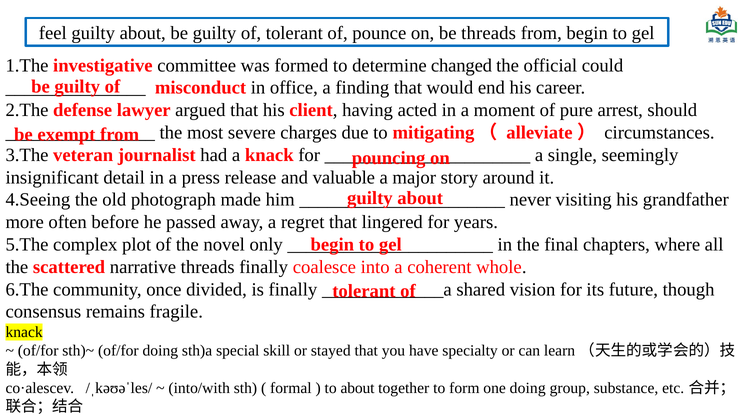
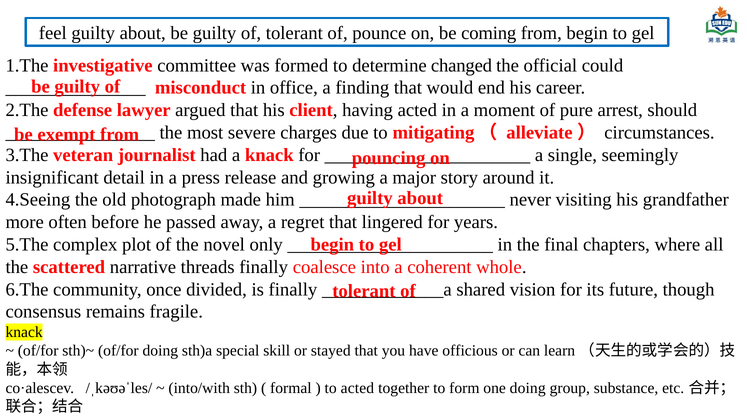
be threads: threads -> coming
valuable: valuable -> growing
specialty: specialty -> officious
to about: about -> acted
